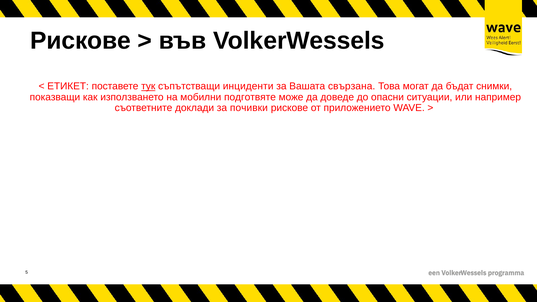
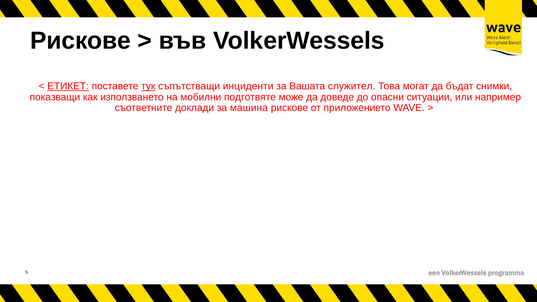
ЕТИКЕТ underline: none -> present
свързана: свързана -> служител
почивки: почивки -> машина
